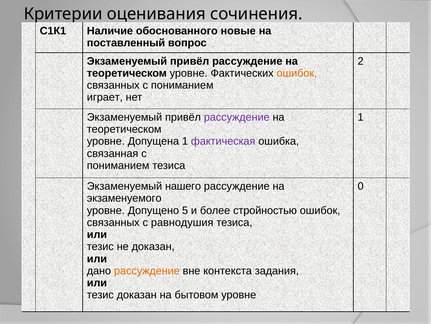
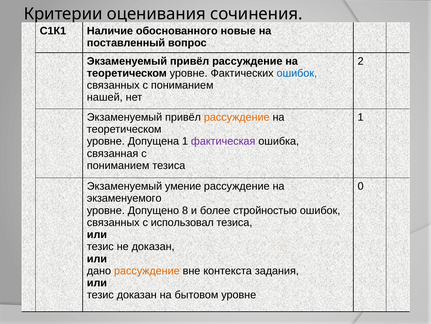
ошибок at (297, 73) colour: orange -> blue
играет: играет -> нашей
рассуждение at (237, 117) colour: purple -> orange
нашего: нашего -> умение
5: 5 -> 8
равнодушия: равнодушия -> использовал
